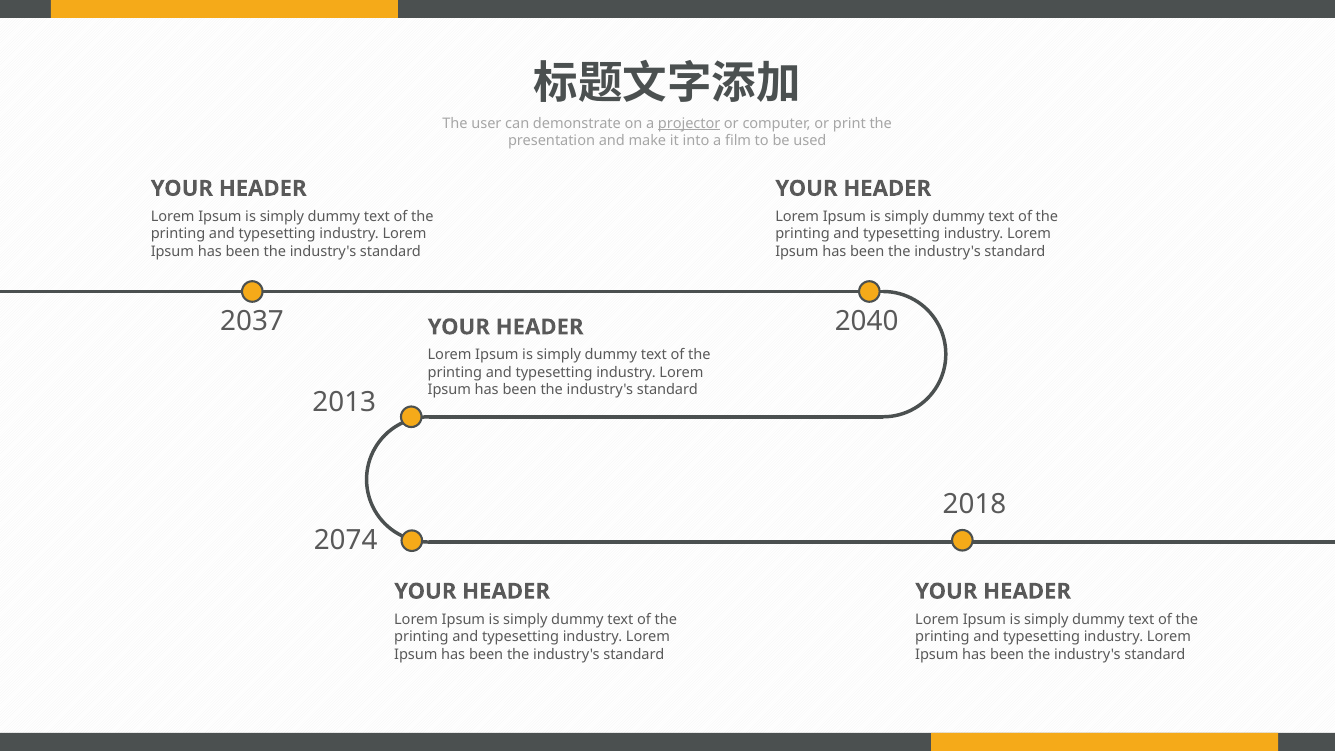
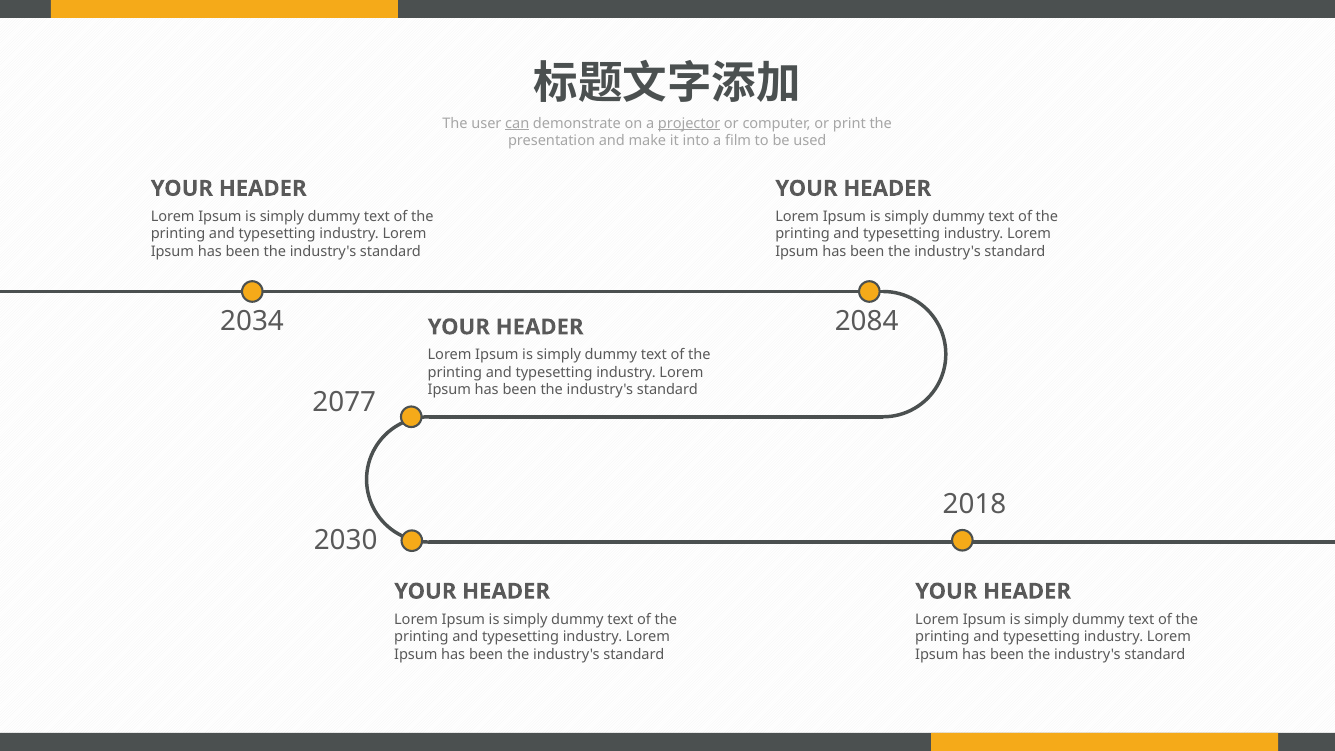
can underline: none -> present
2037: 2037 -> 2034
2040: 2040 -> 2084
2013: 2013 -> 2077
2074: 2074 -> 2030
